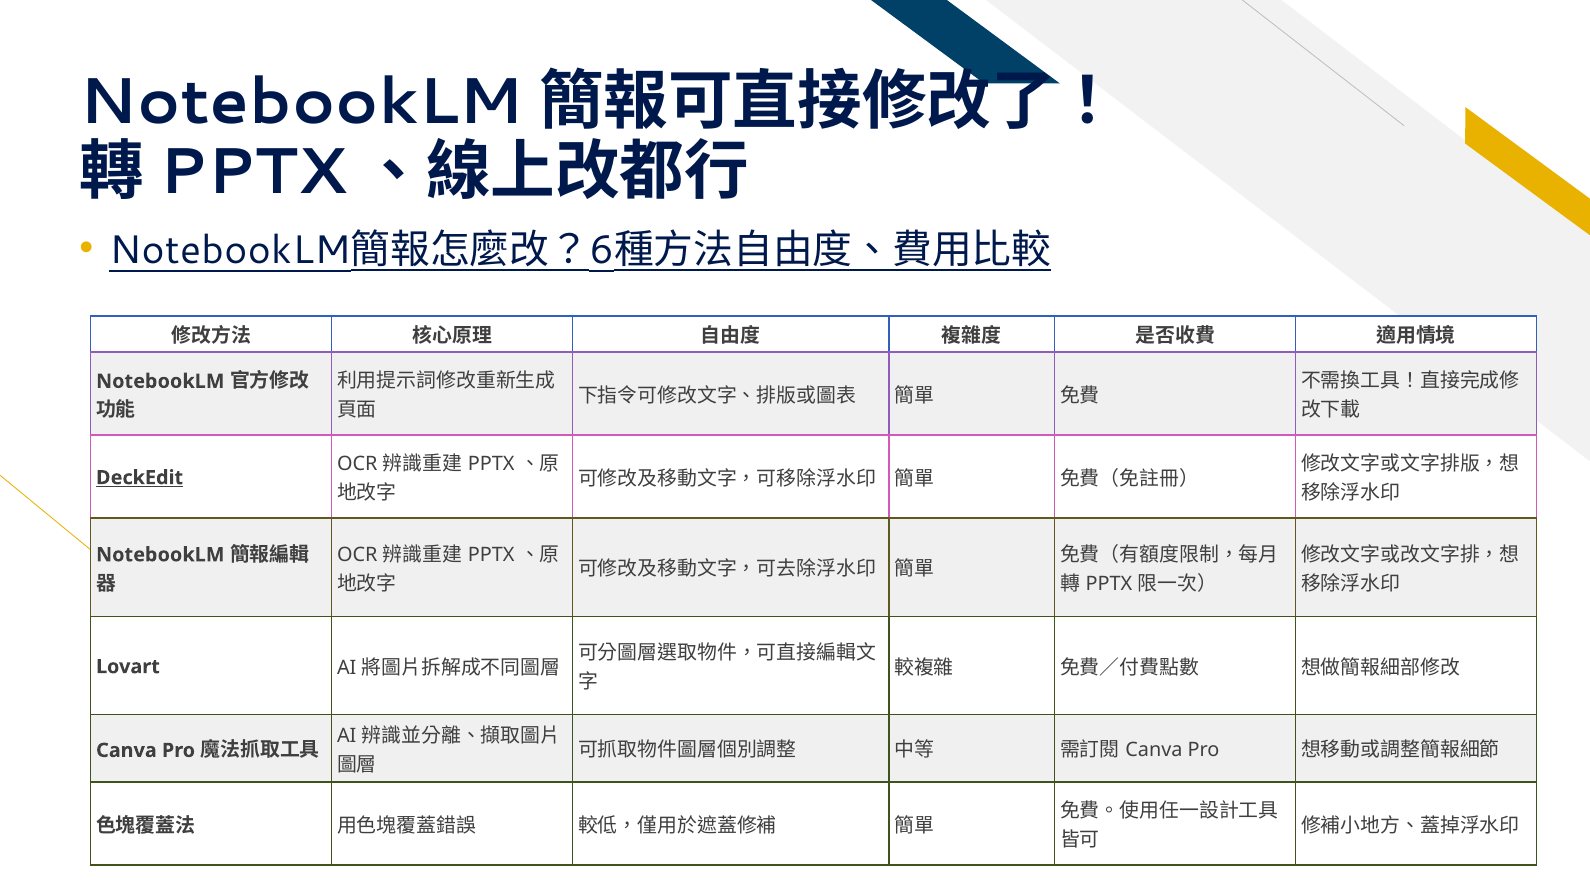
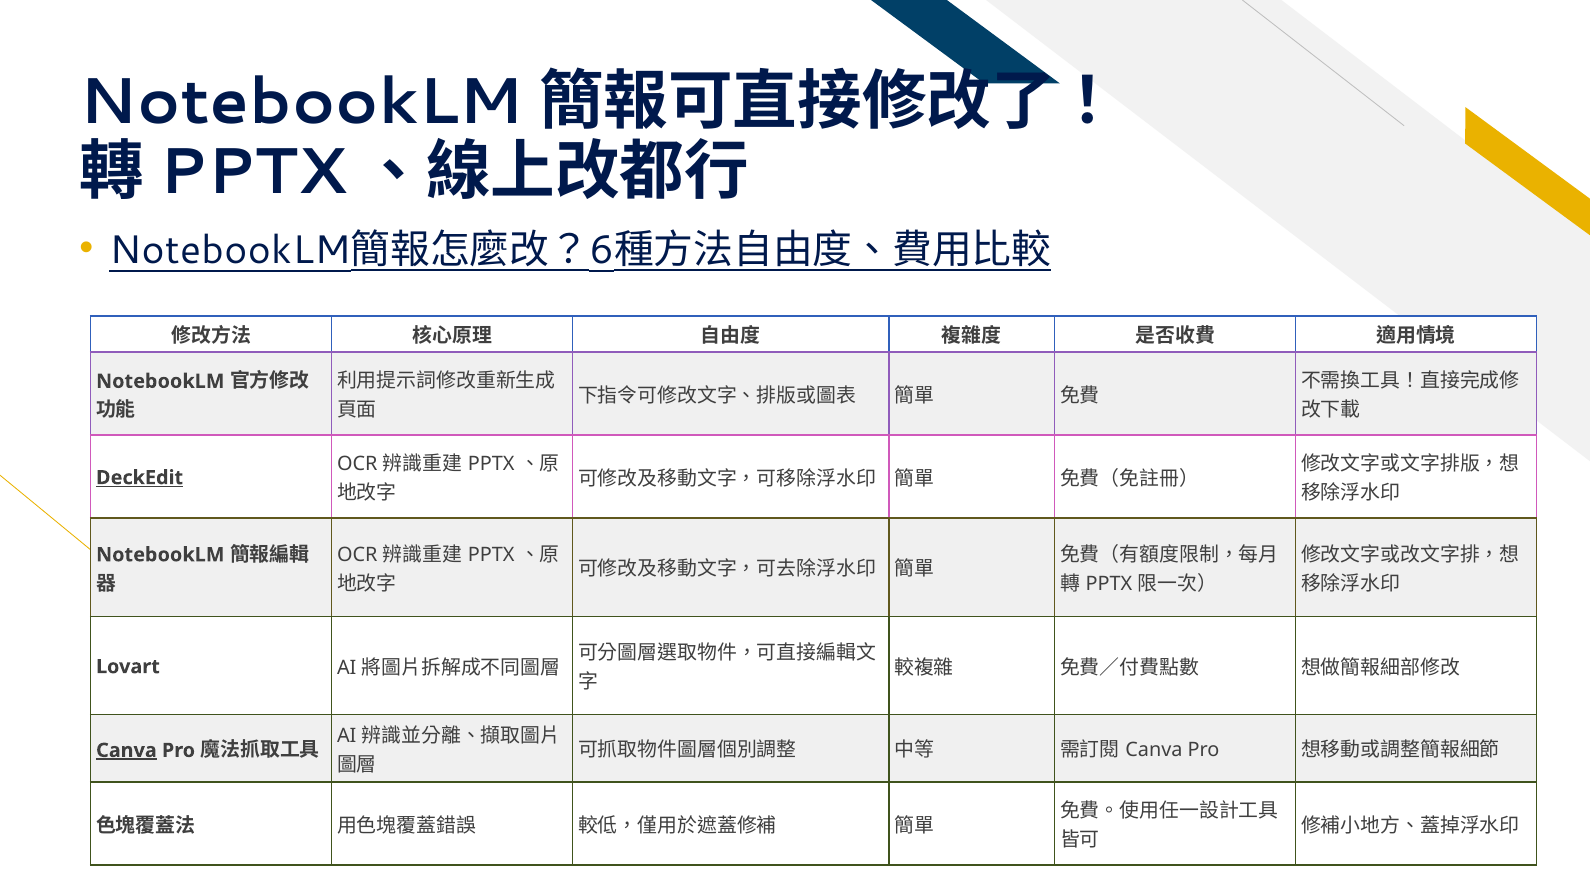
Canva at (126, 750) underline: none -> present
